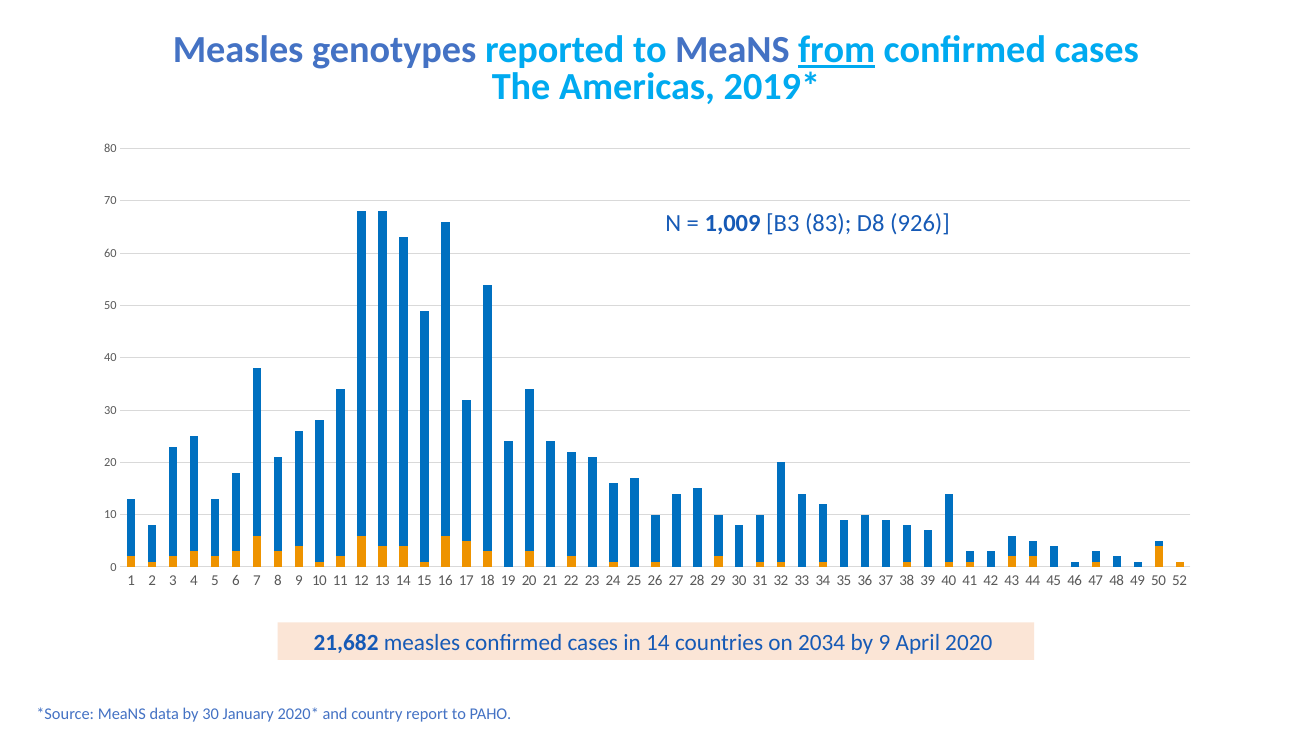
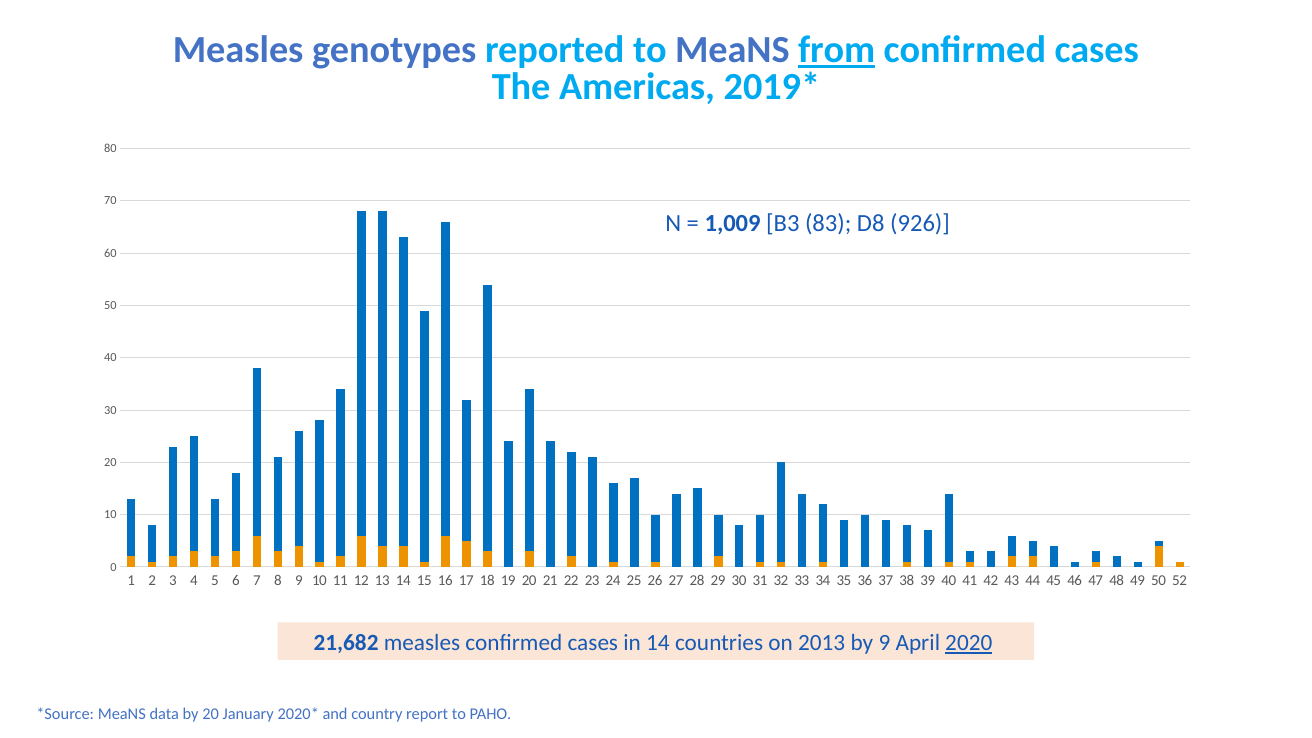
2034: 2034 -> 2013
2020 underline: none -> present
by 30: 30 -> 20
